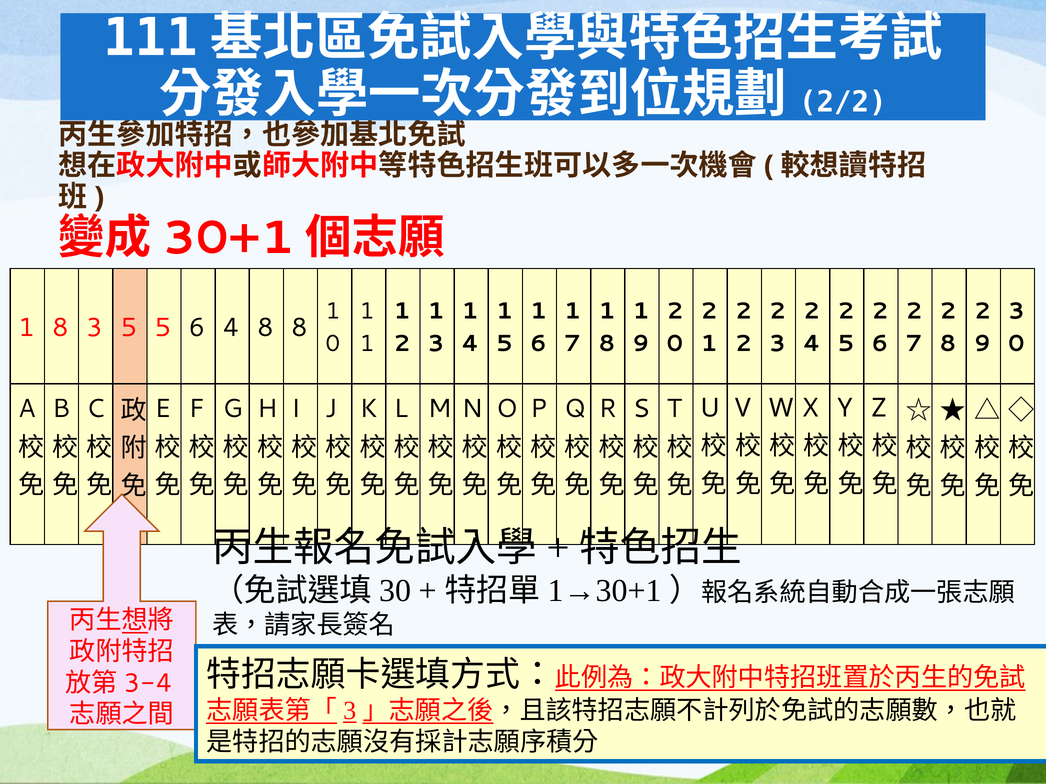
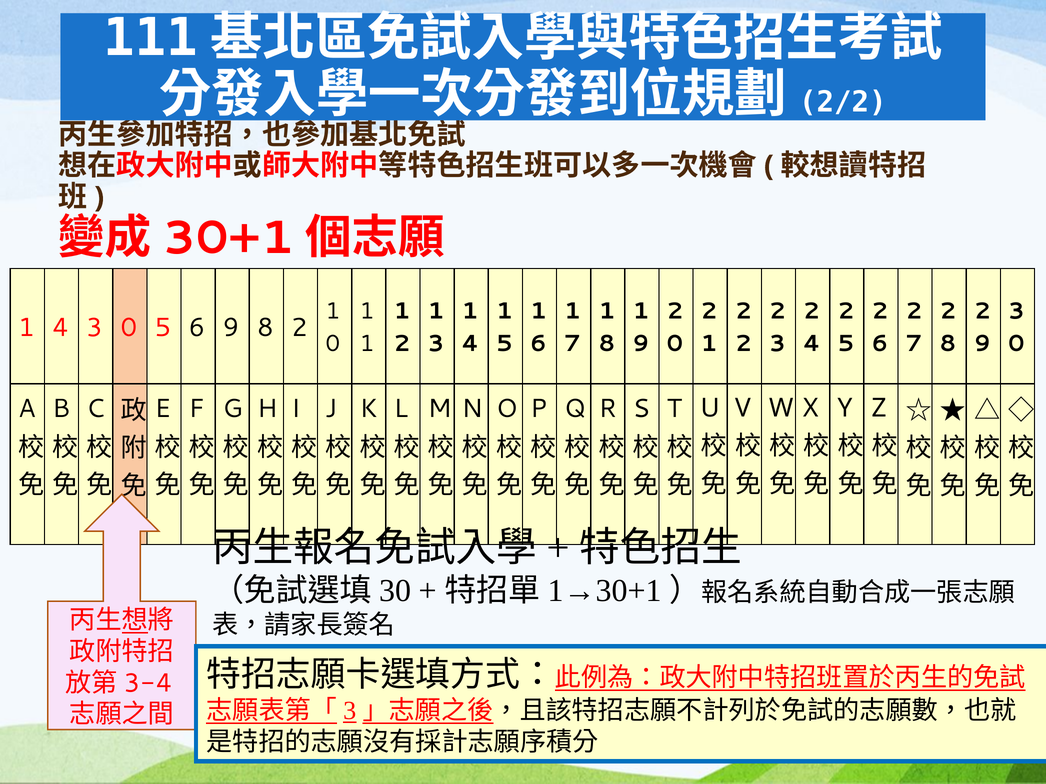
8 at (61, 328): 8 -> 4
5 at (129, 328): 5 -> 0
6 4: 4 -> 9
8 at (300, 328): 8 -> 2
